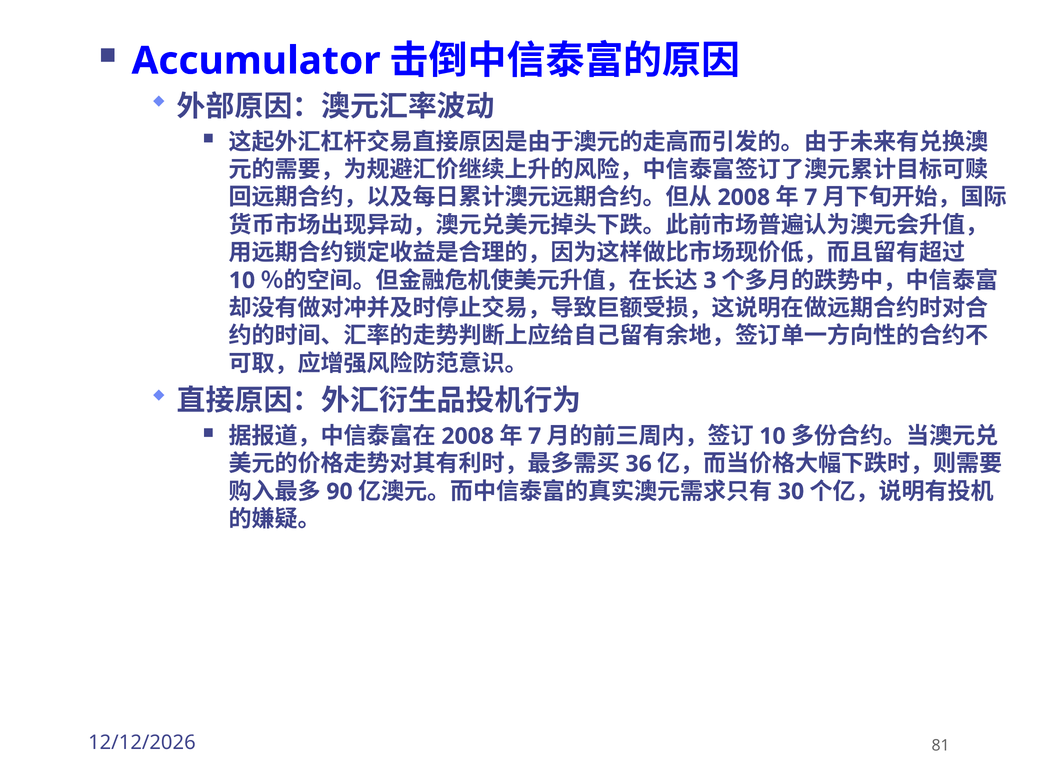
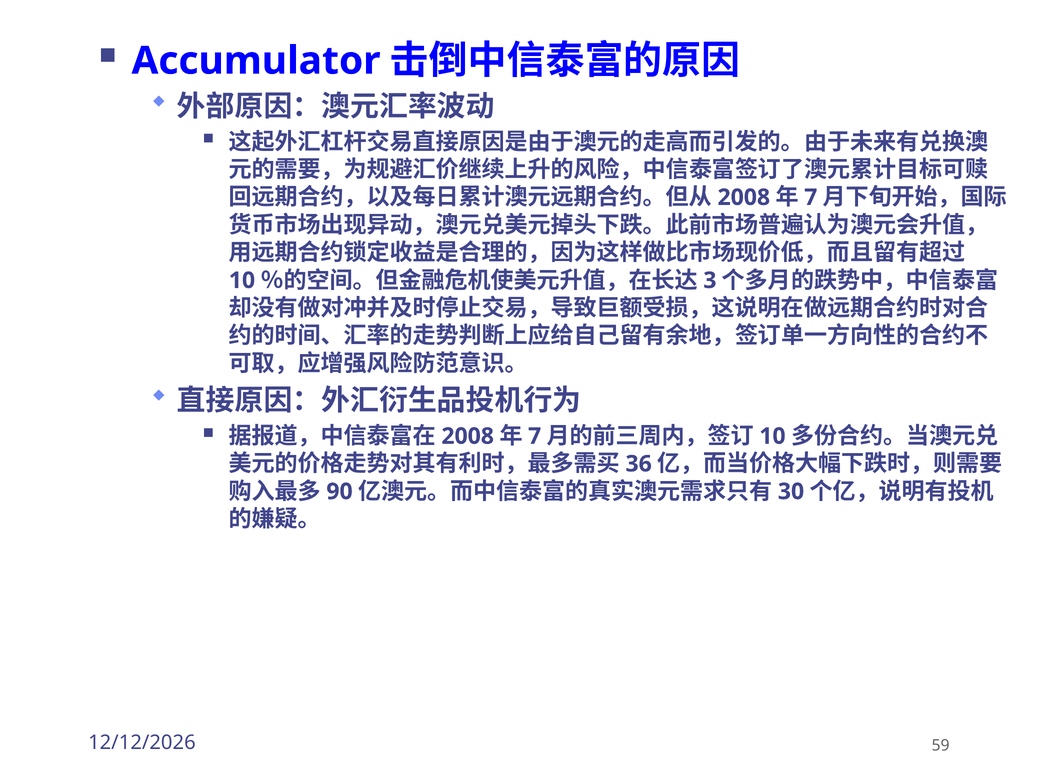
81: 81 -> 59
